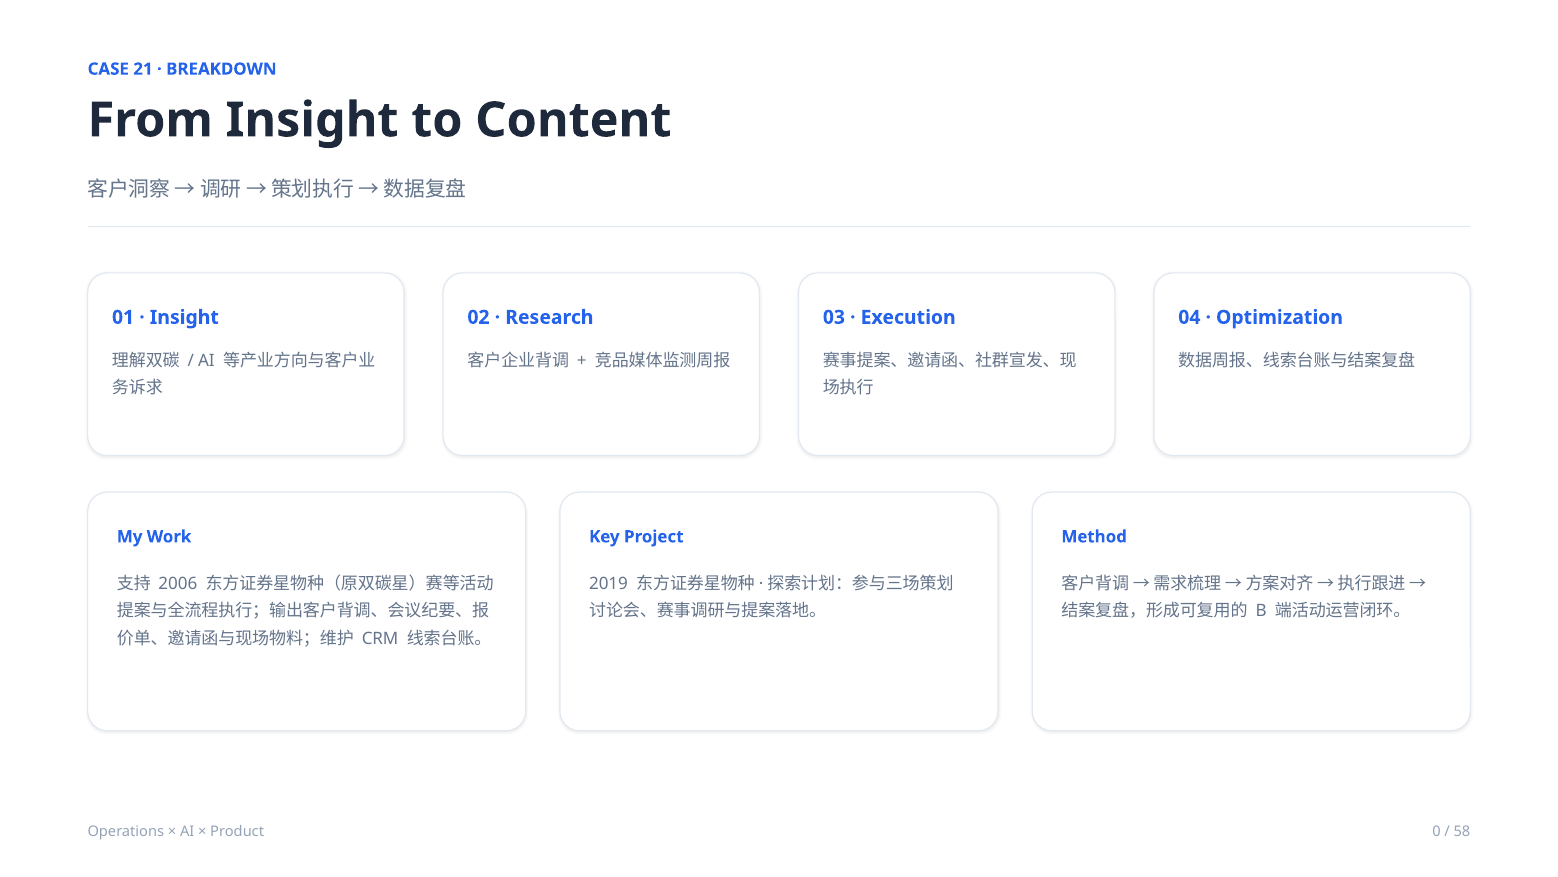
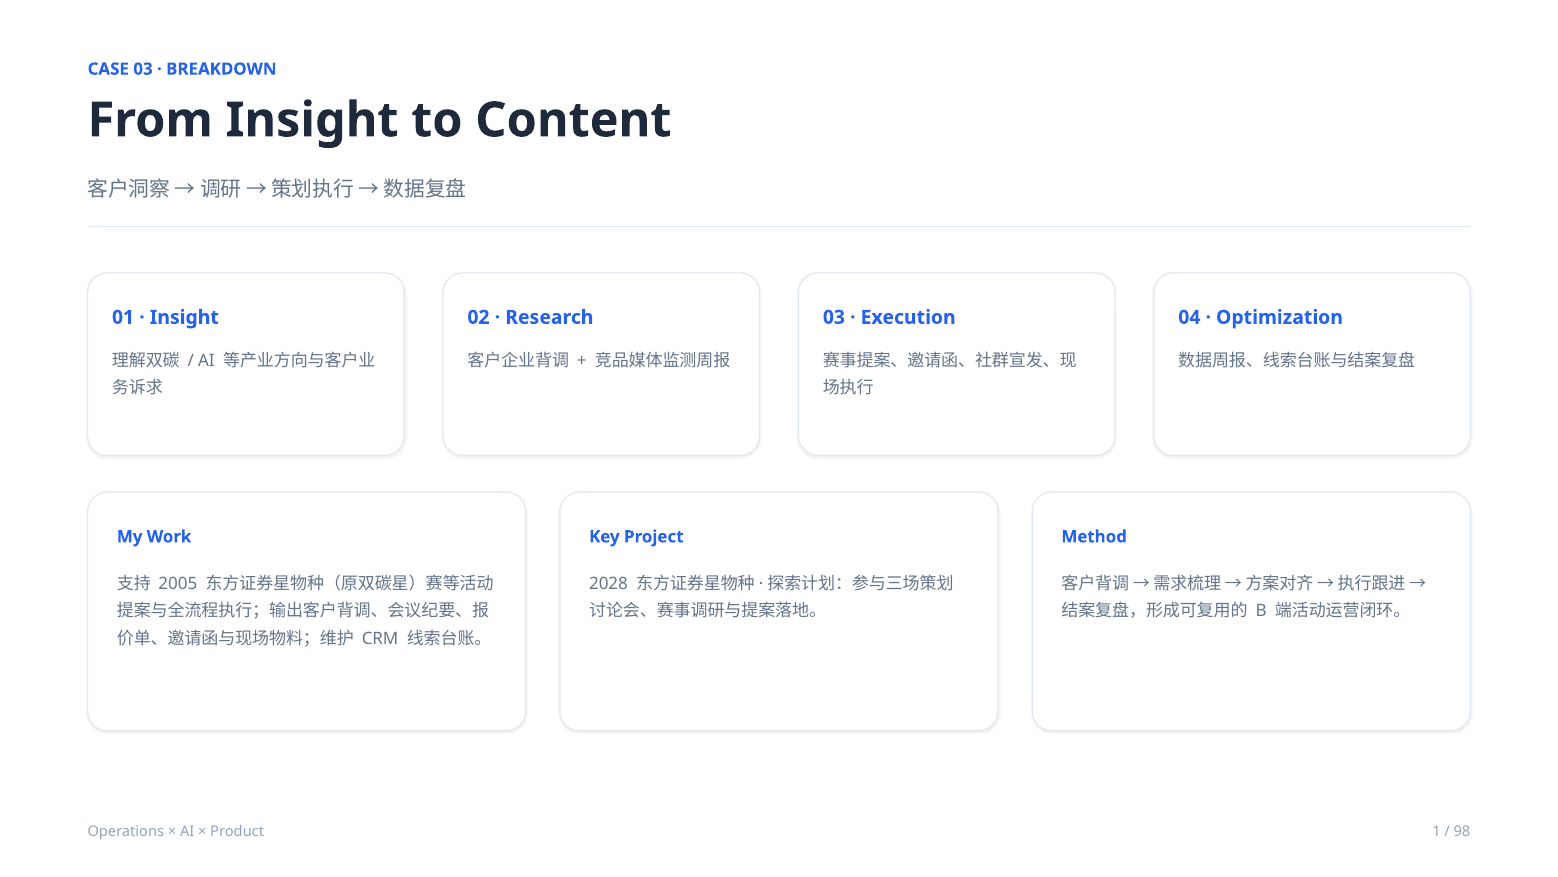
CASE 21: 21 -> 03
2006: 2006 -> 2005
2019: 2019 -> 2028
0: 0 -> 1
58: 58 -> 98
